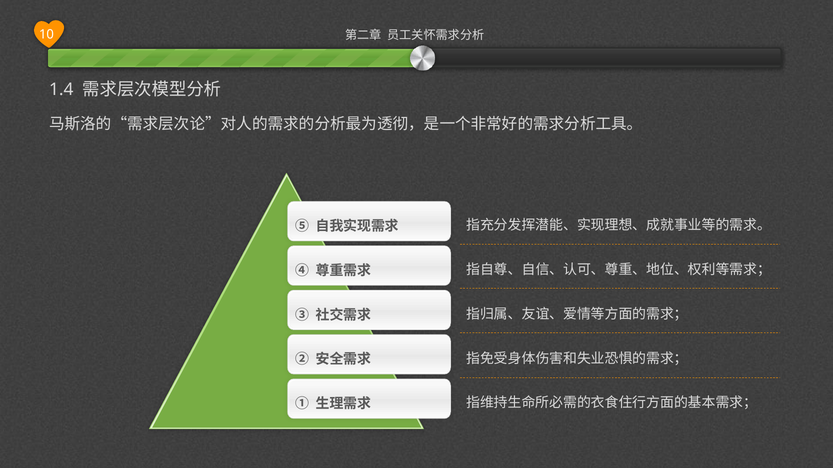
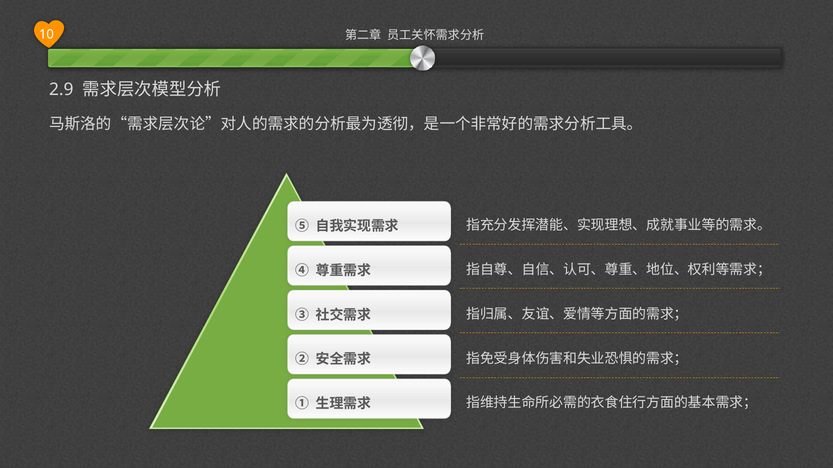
1.4: 1.4 -> 2.9
